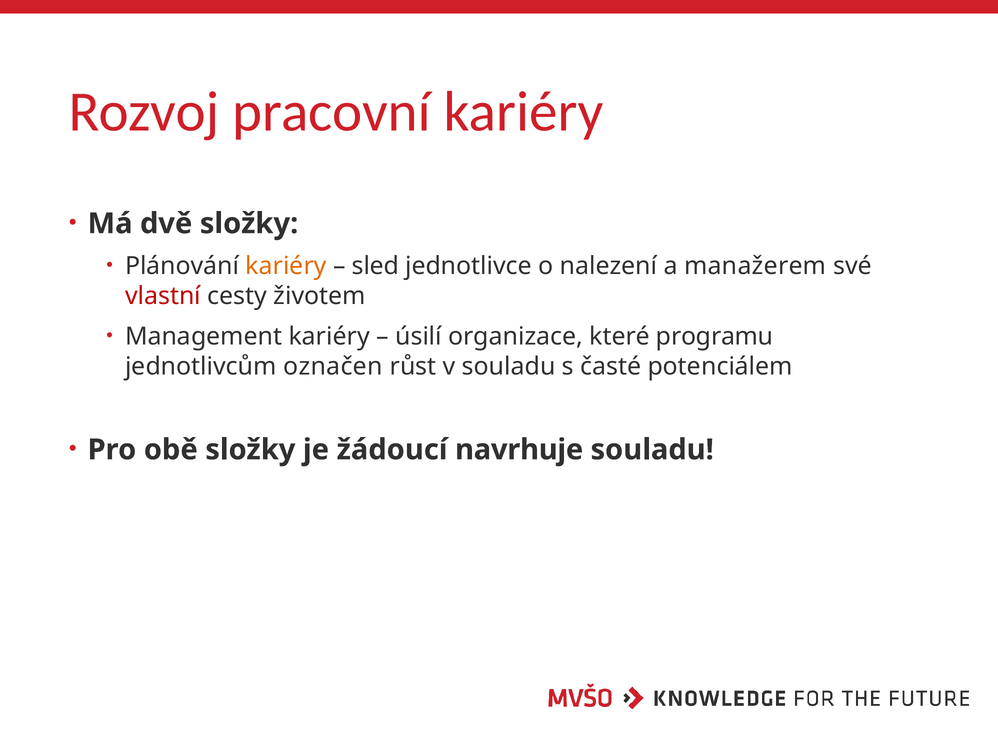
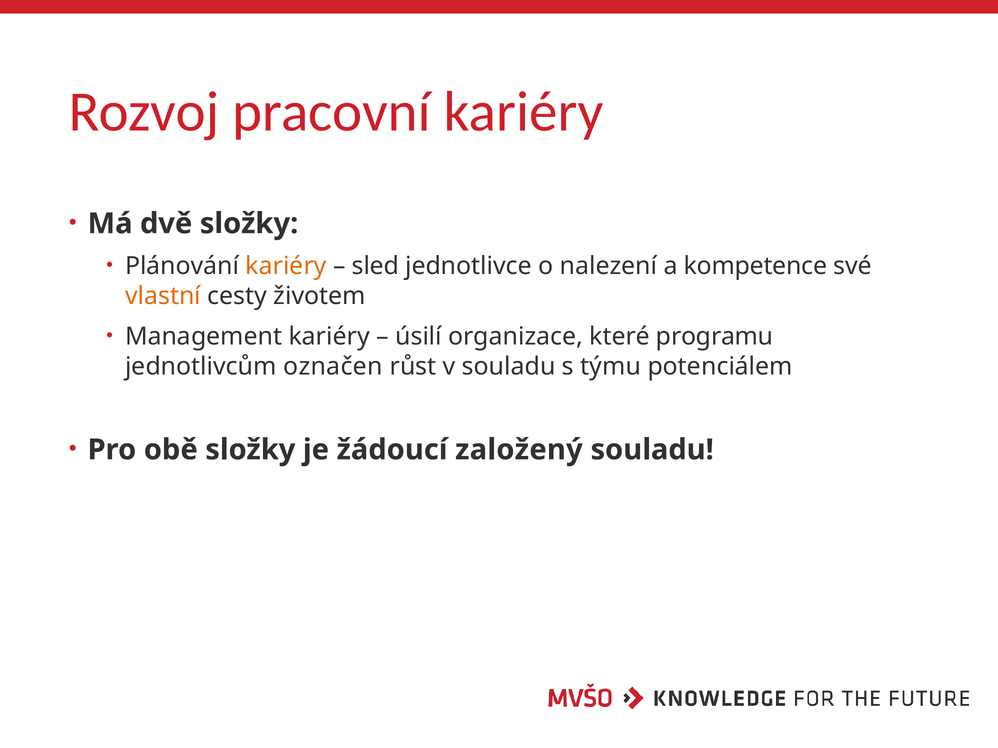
manažerem: manažerem -> kompetence
vlastní colour: red -> orange
časté: časté -> týmu
navrhuje: navrhuje -> založený
